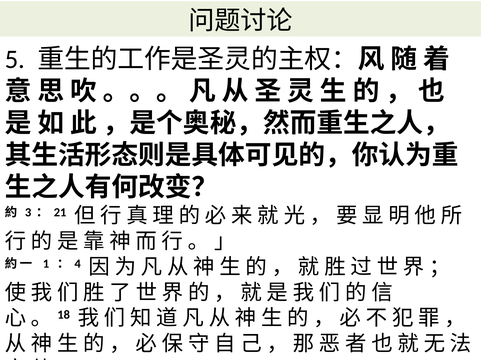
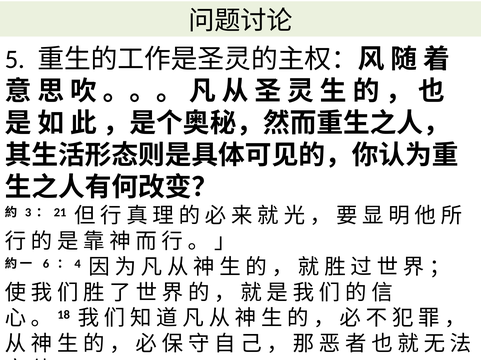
1: 1 -> 6
